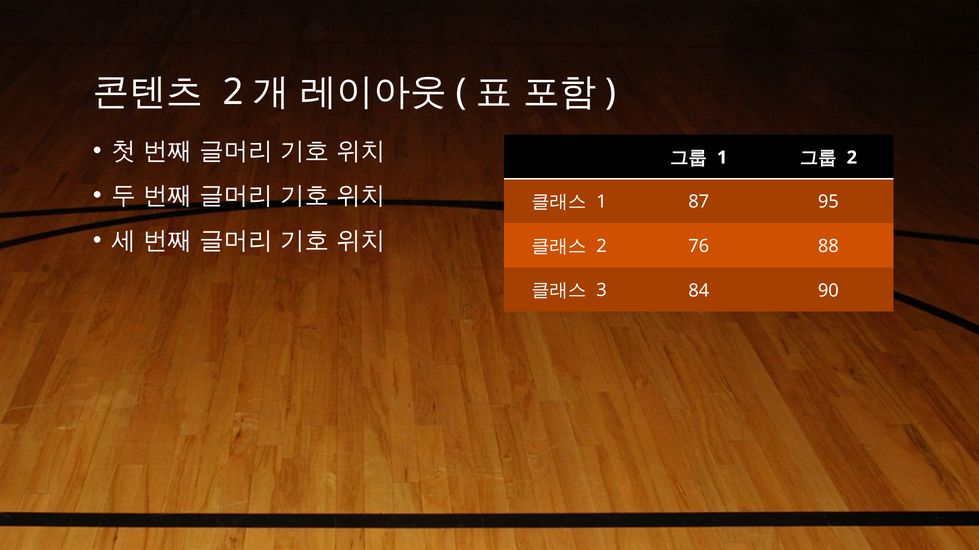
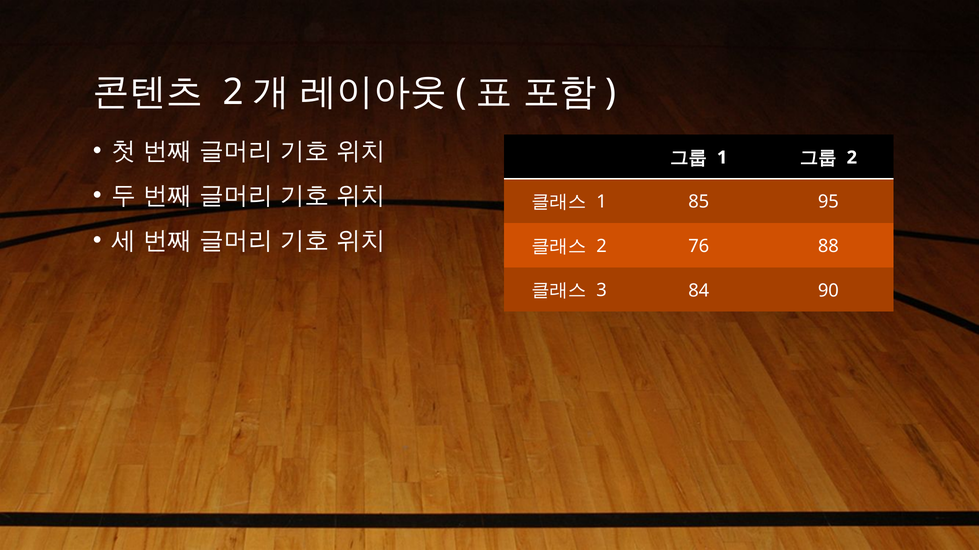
87: 87 -> 85
